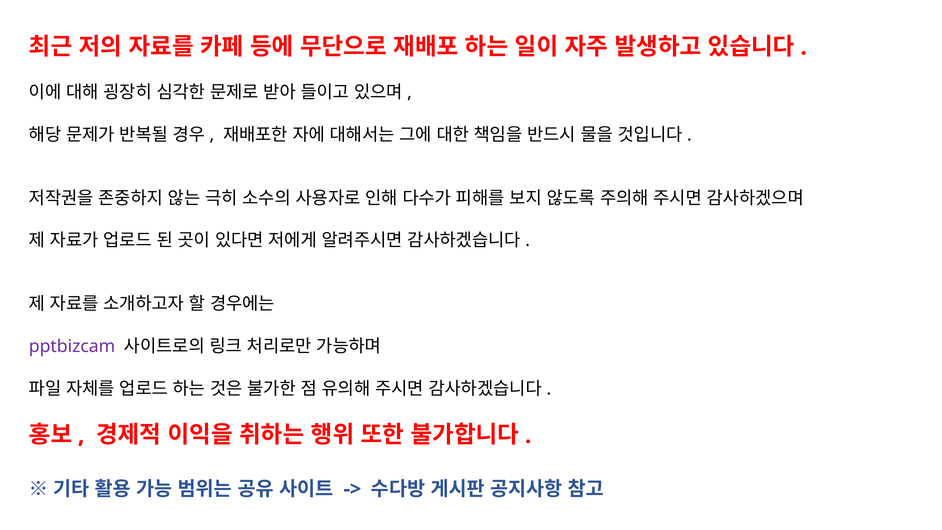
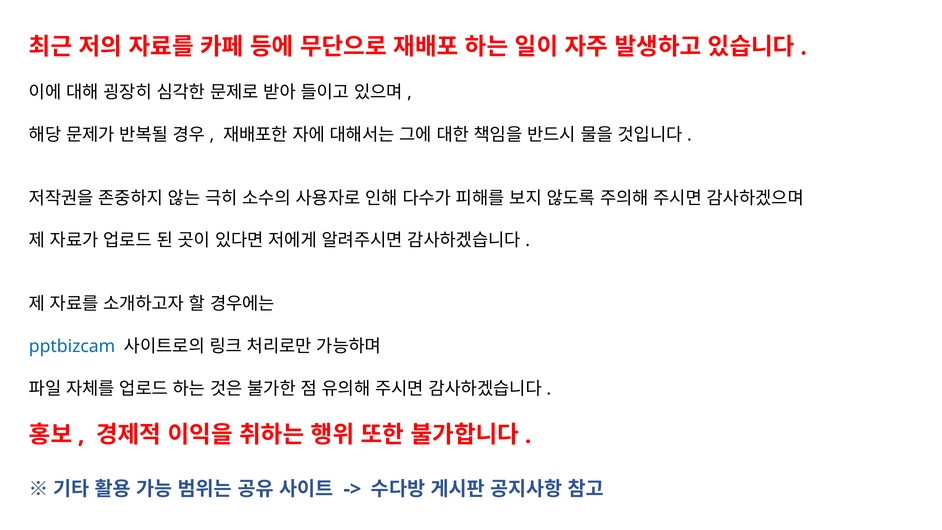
pptbizcam colour: purple -> blue
